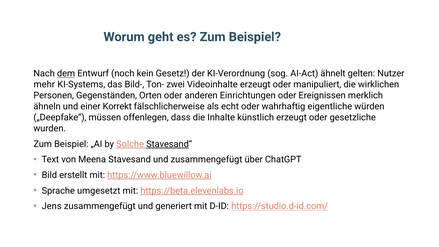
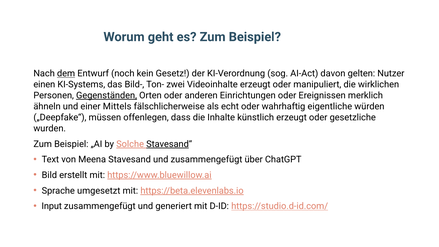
ähnelt: ähnelt -> davon
mehr: mehr -> einen
Gegenständen underline: none -> present
Korrekt: Korrekt -> Mittels
Jens: Jens -> Input
